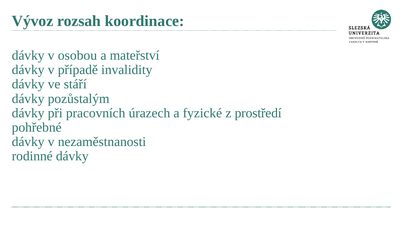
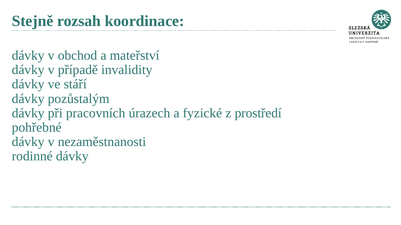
Vývoz: Vývoz -> Stejně
osobou: osobou -> obchod
